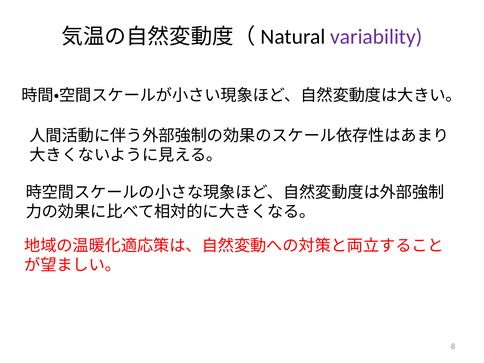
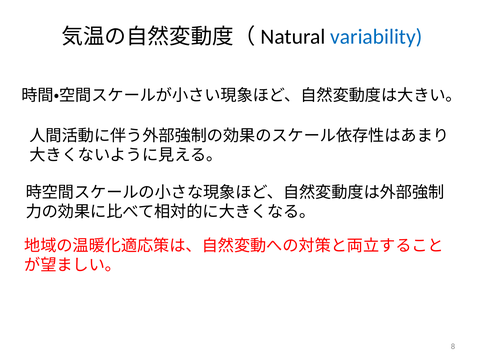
variability colour: purple -> blue
